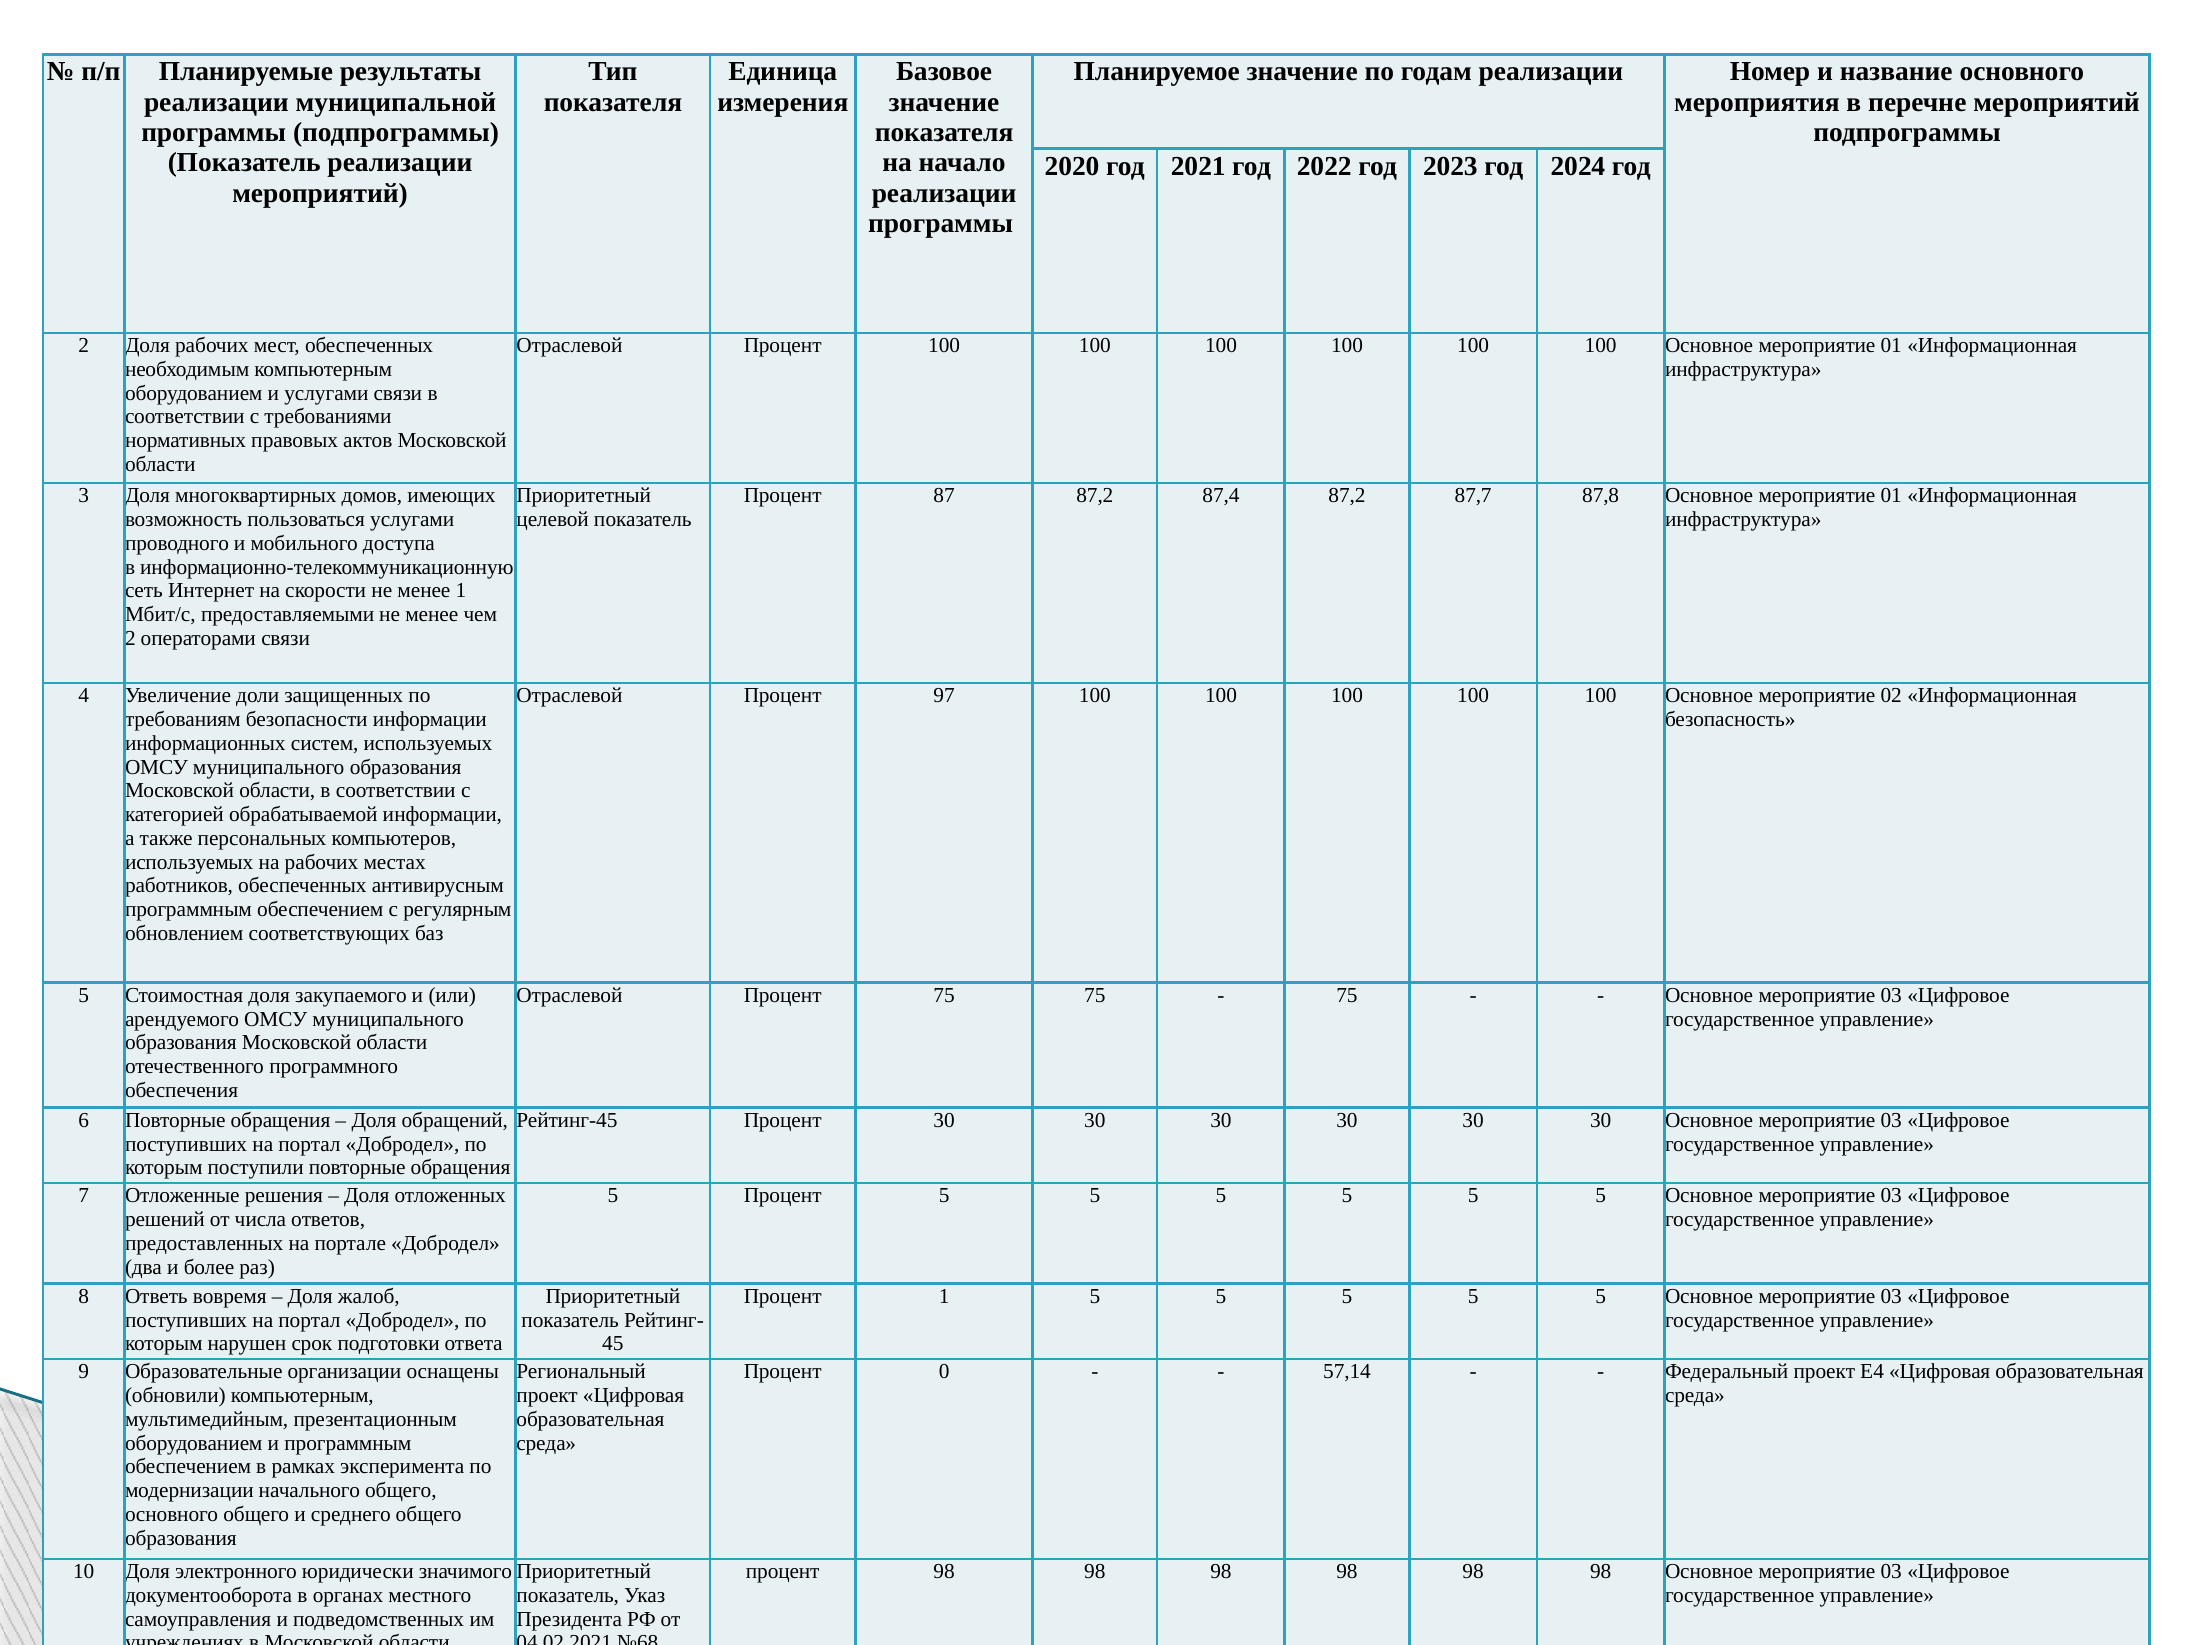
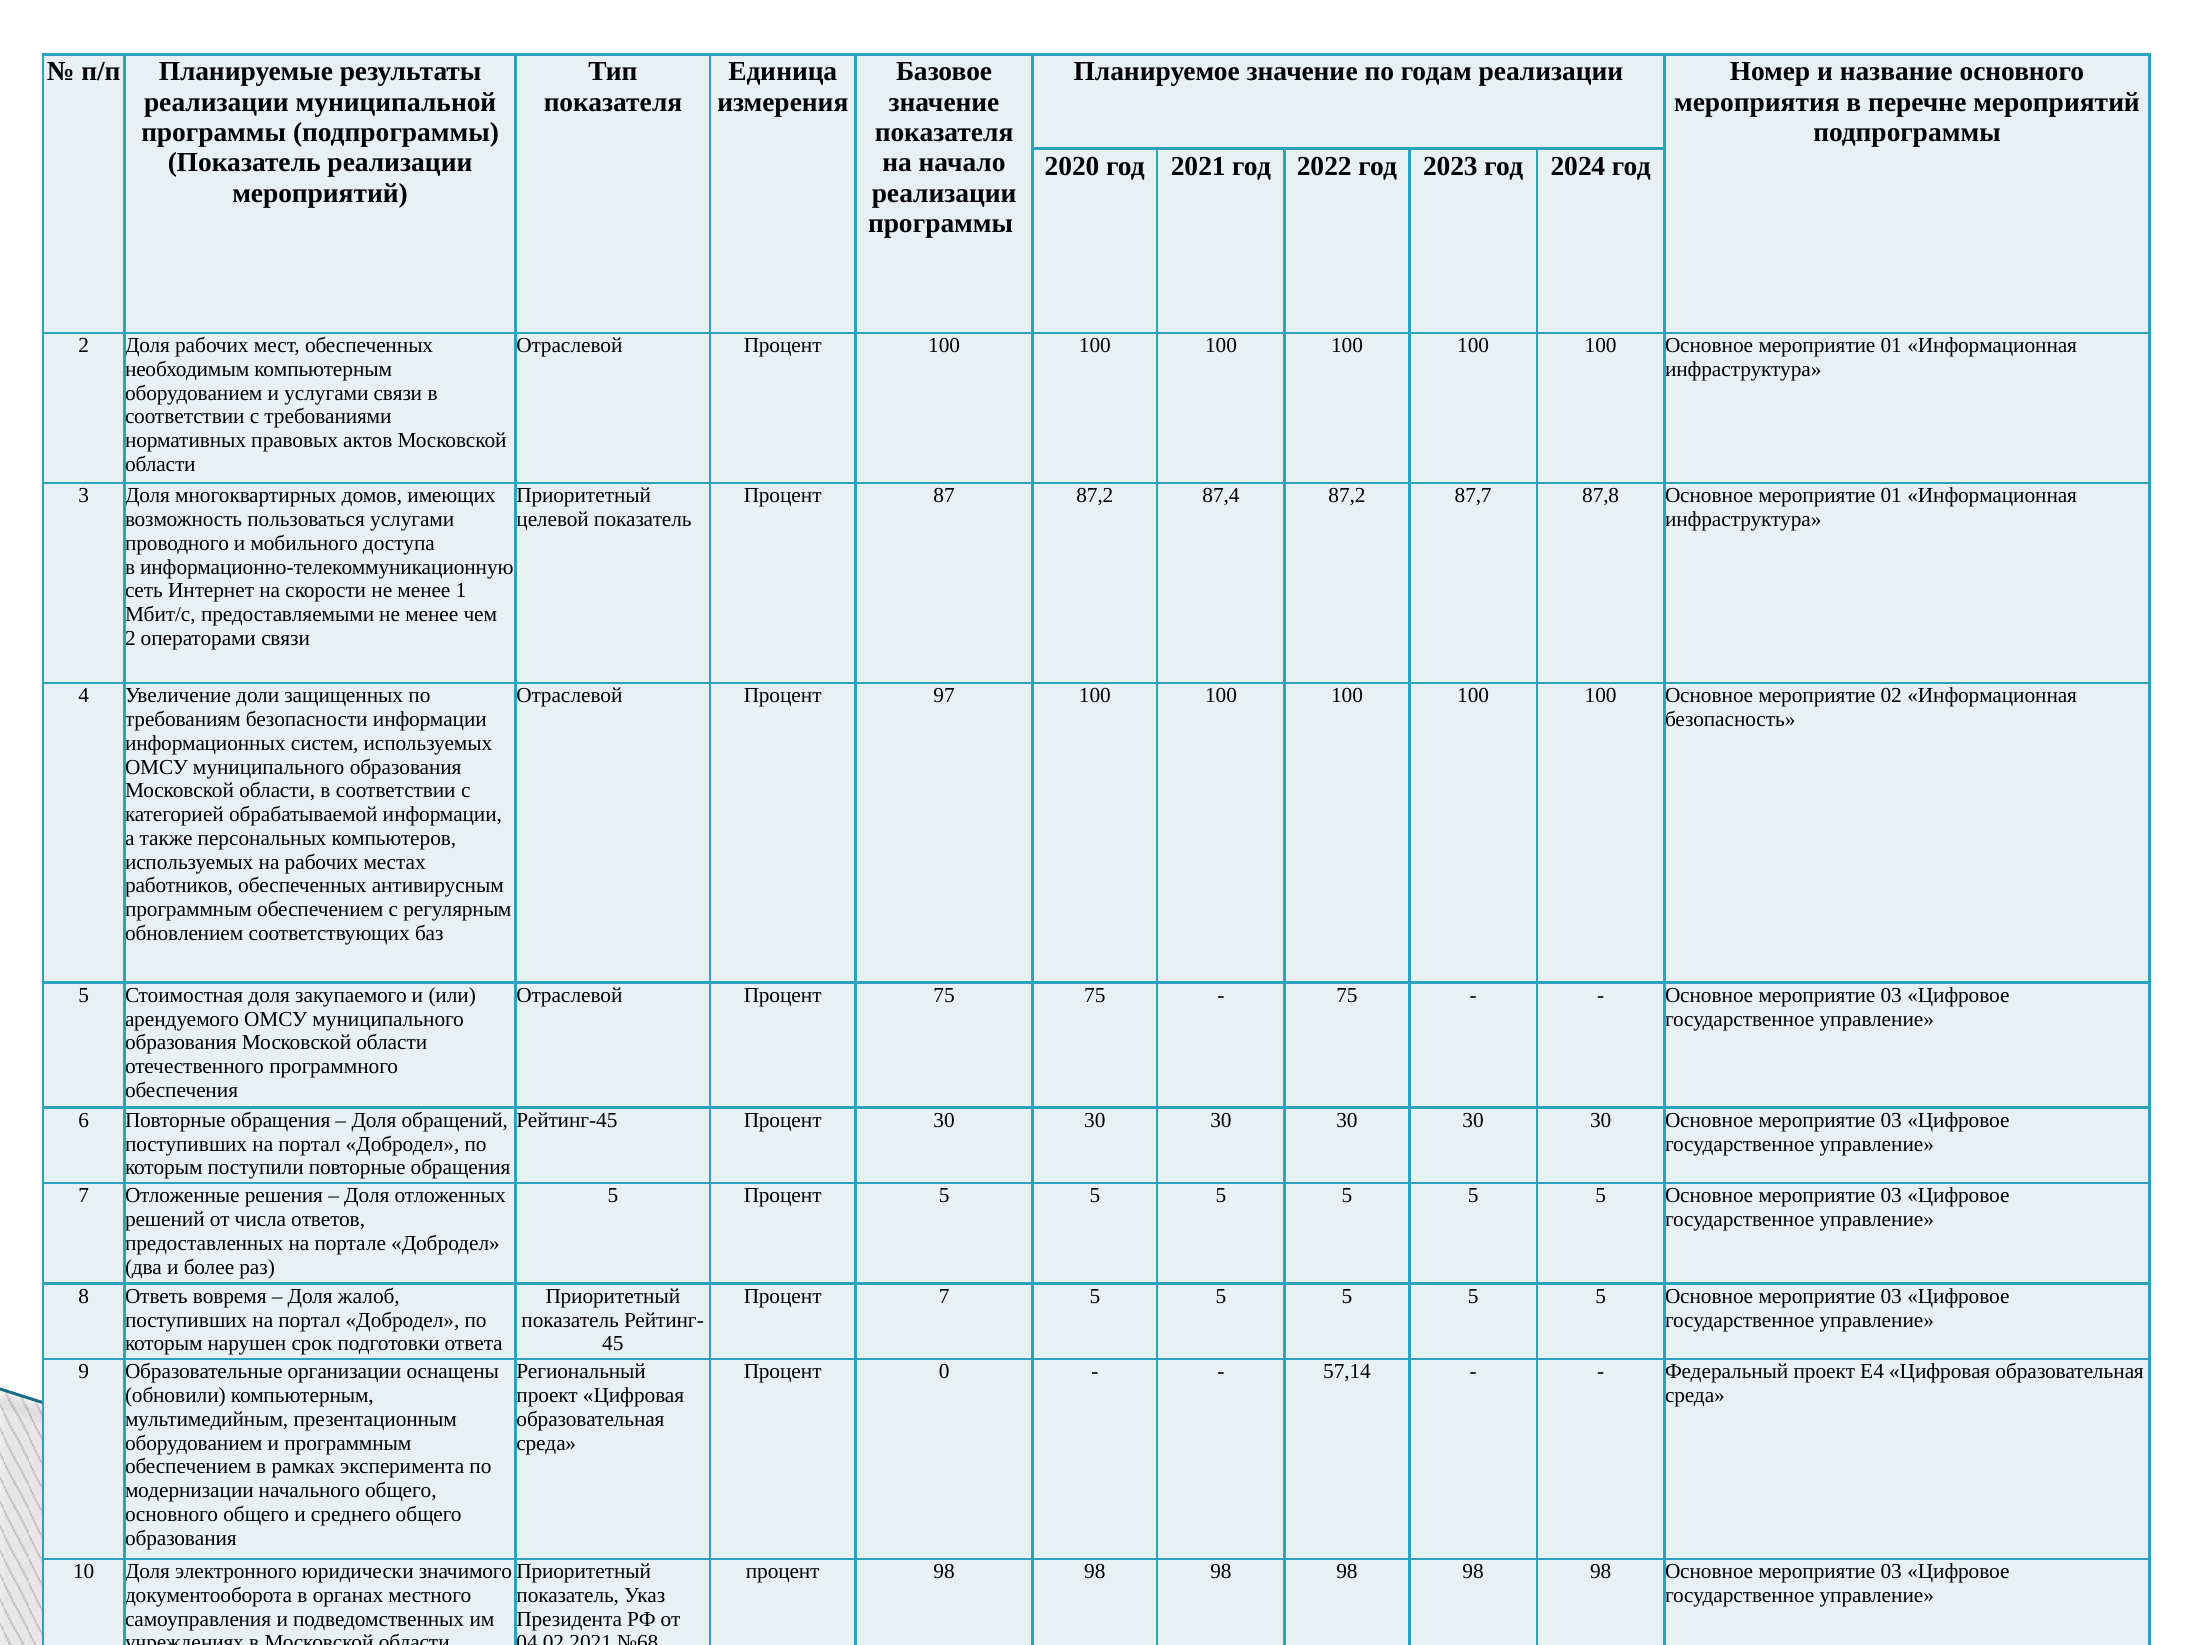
Процент 1: 1 -> 7
